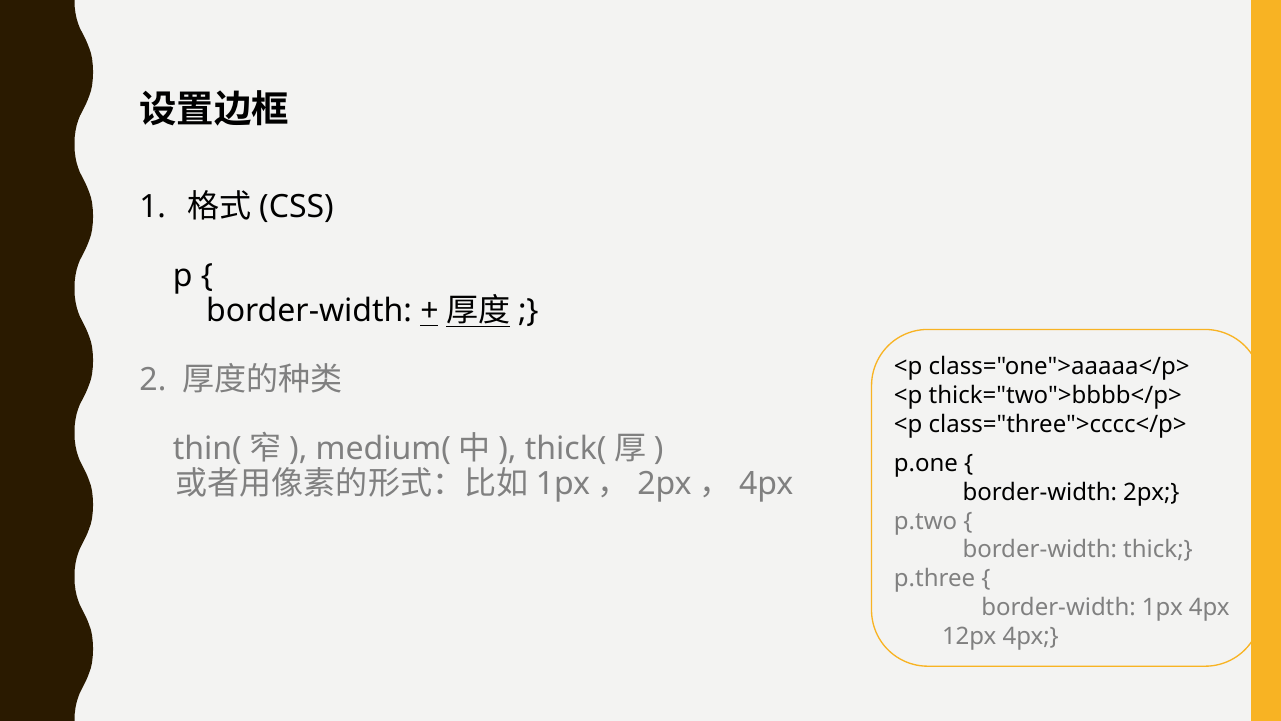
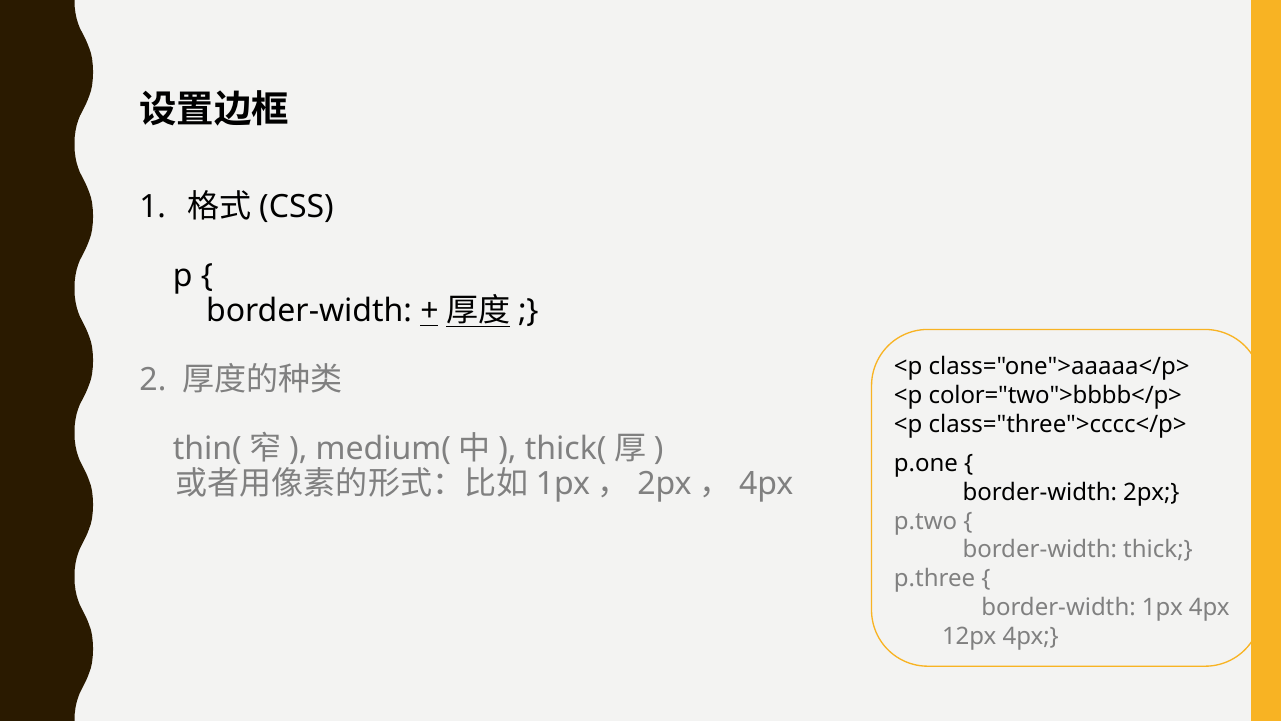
thick="two">bbbb</p>: thick="two">bbbb</p> -> color="two">bbbb</p>
